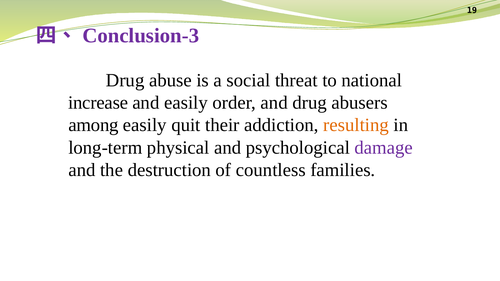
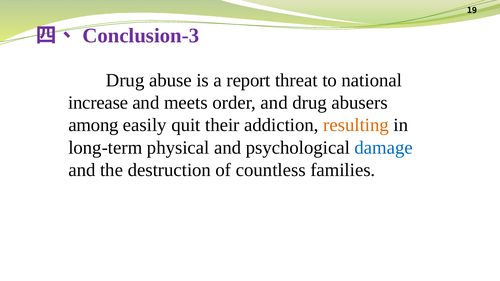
social: social -> report
and easily: easily -> meets
damage colour: purple -> blue
